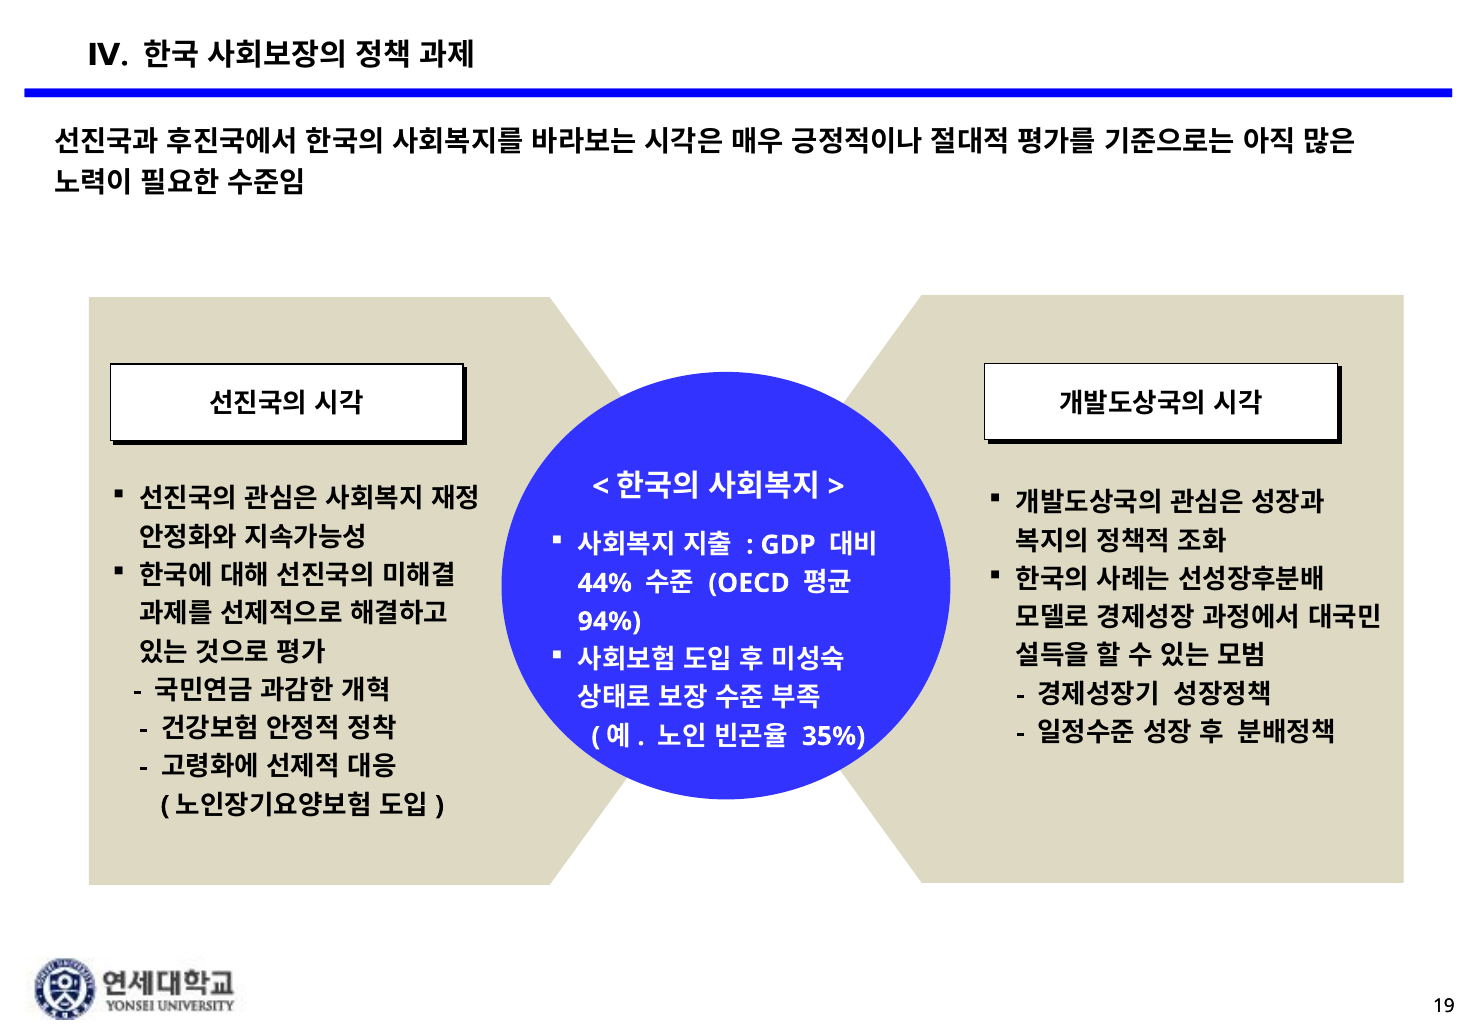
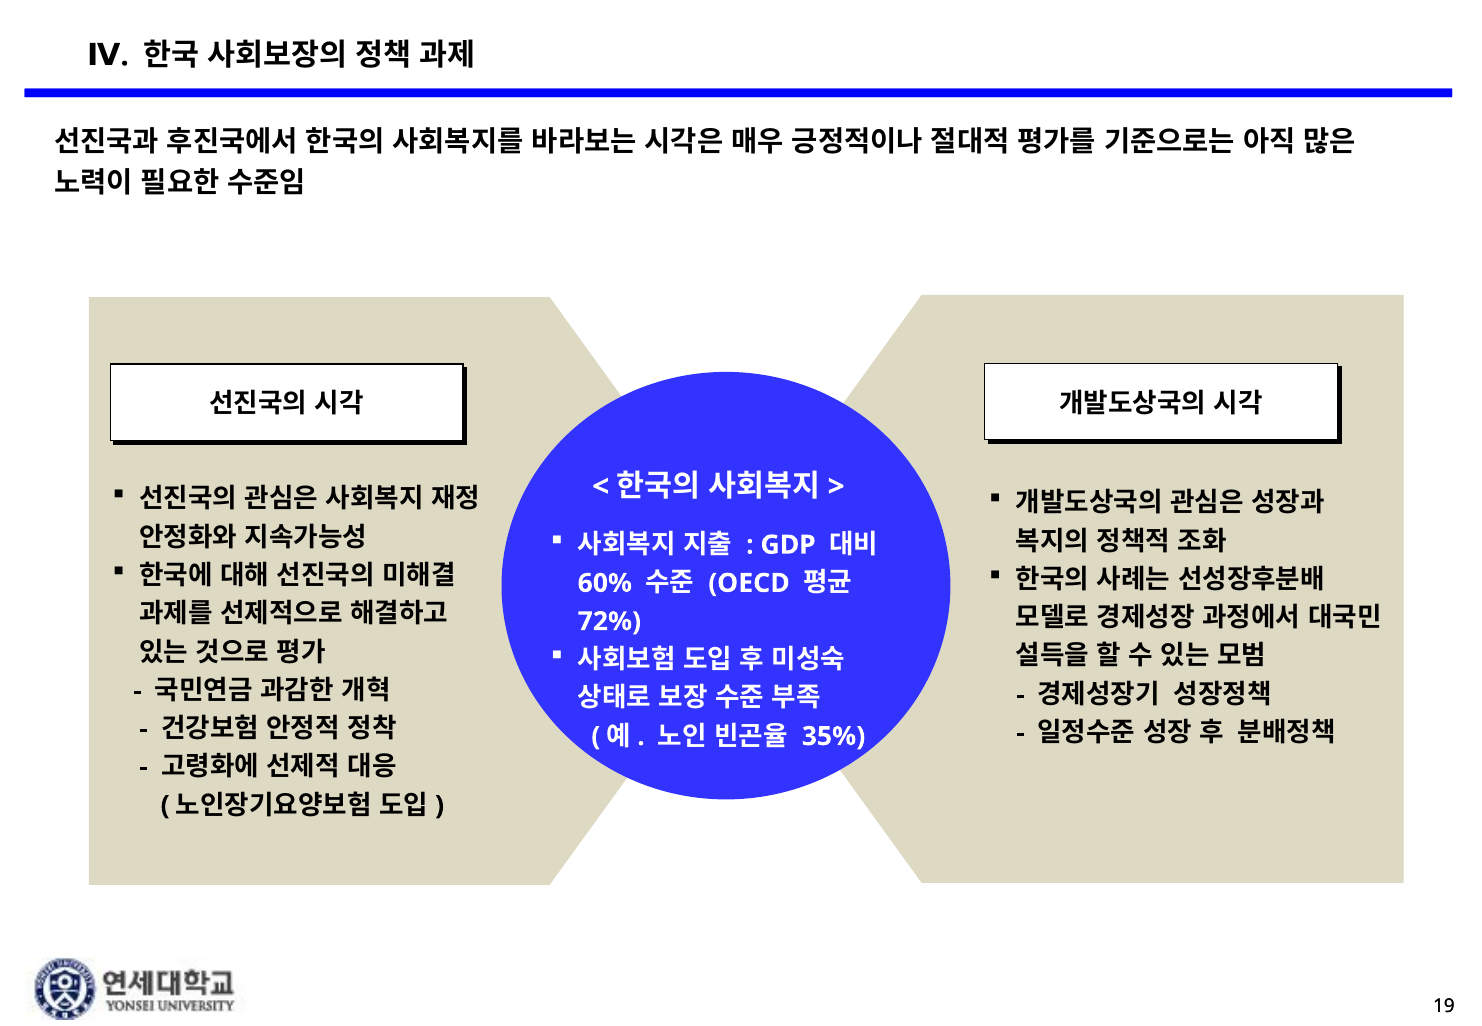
44%: 44% -> 60%
94%: 94% -> 72%
